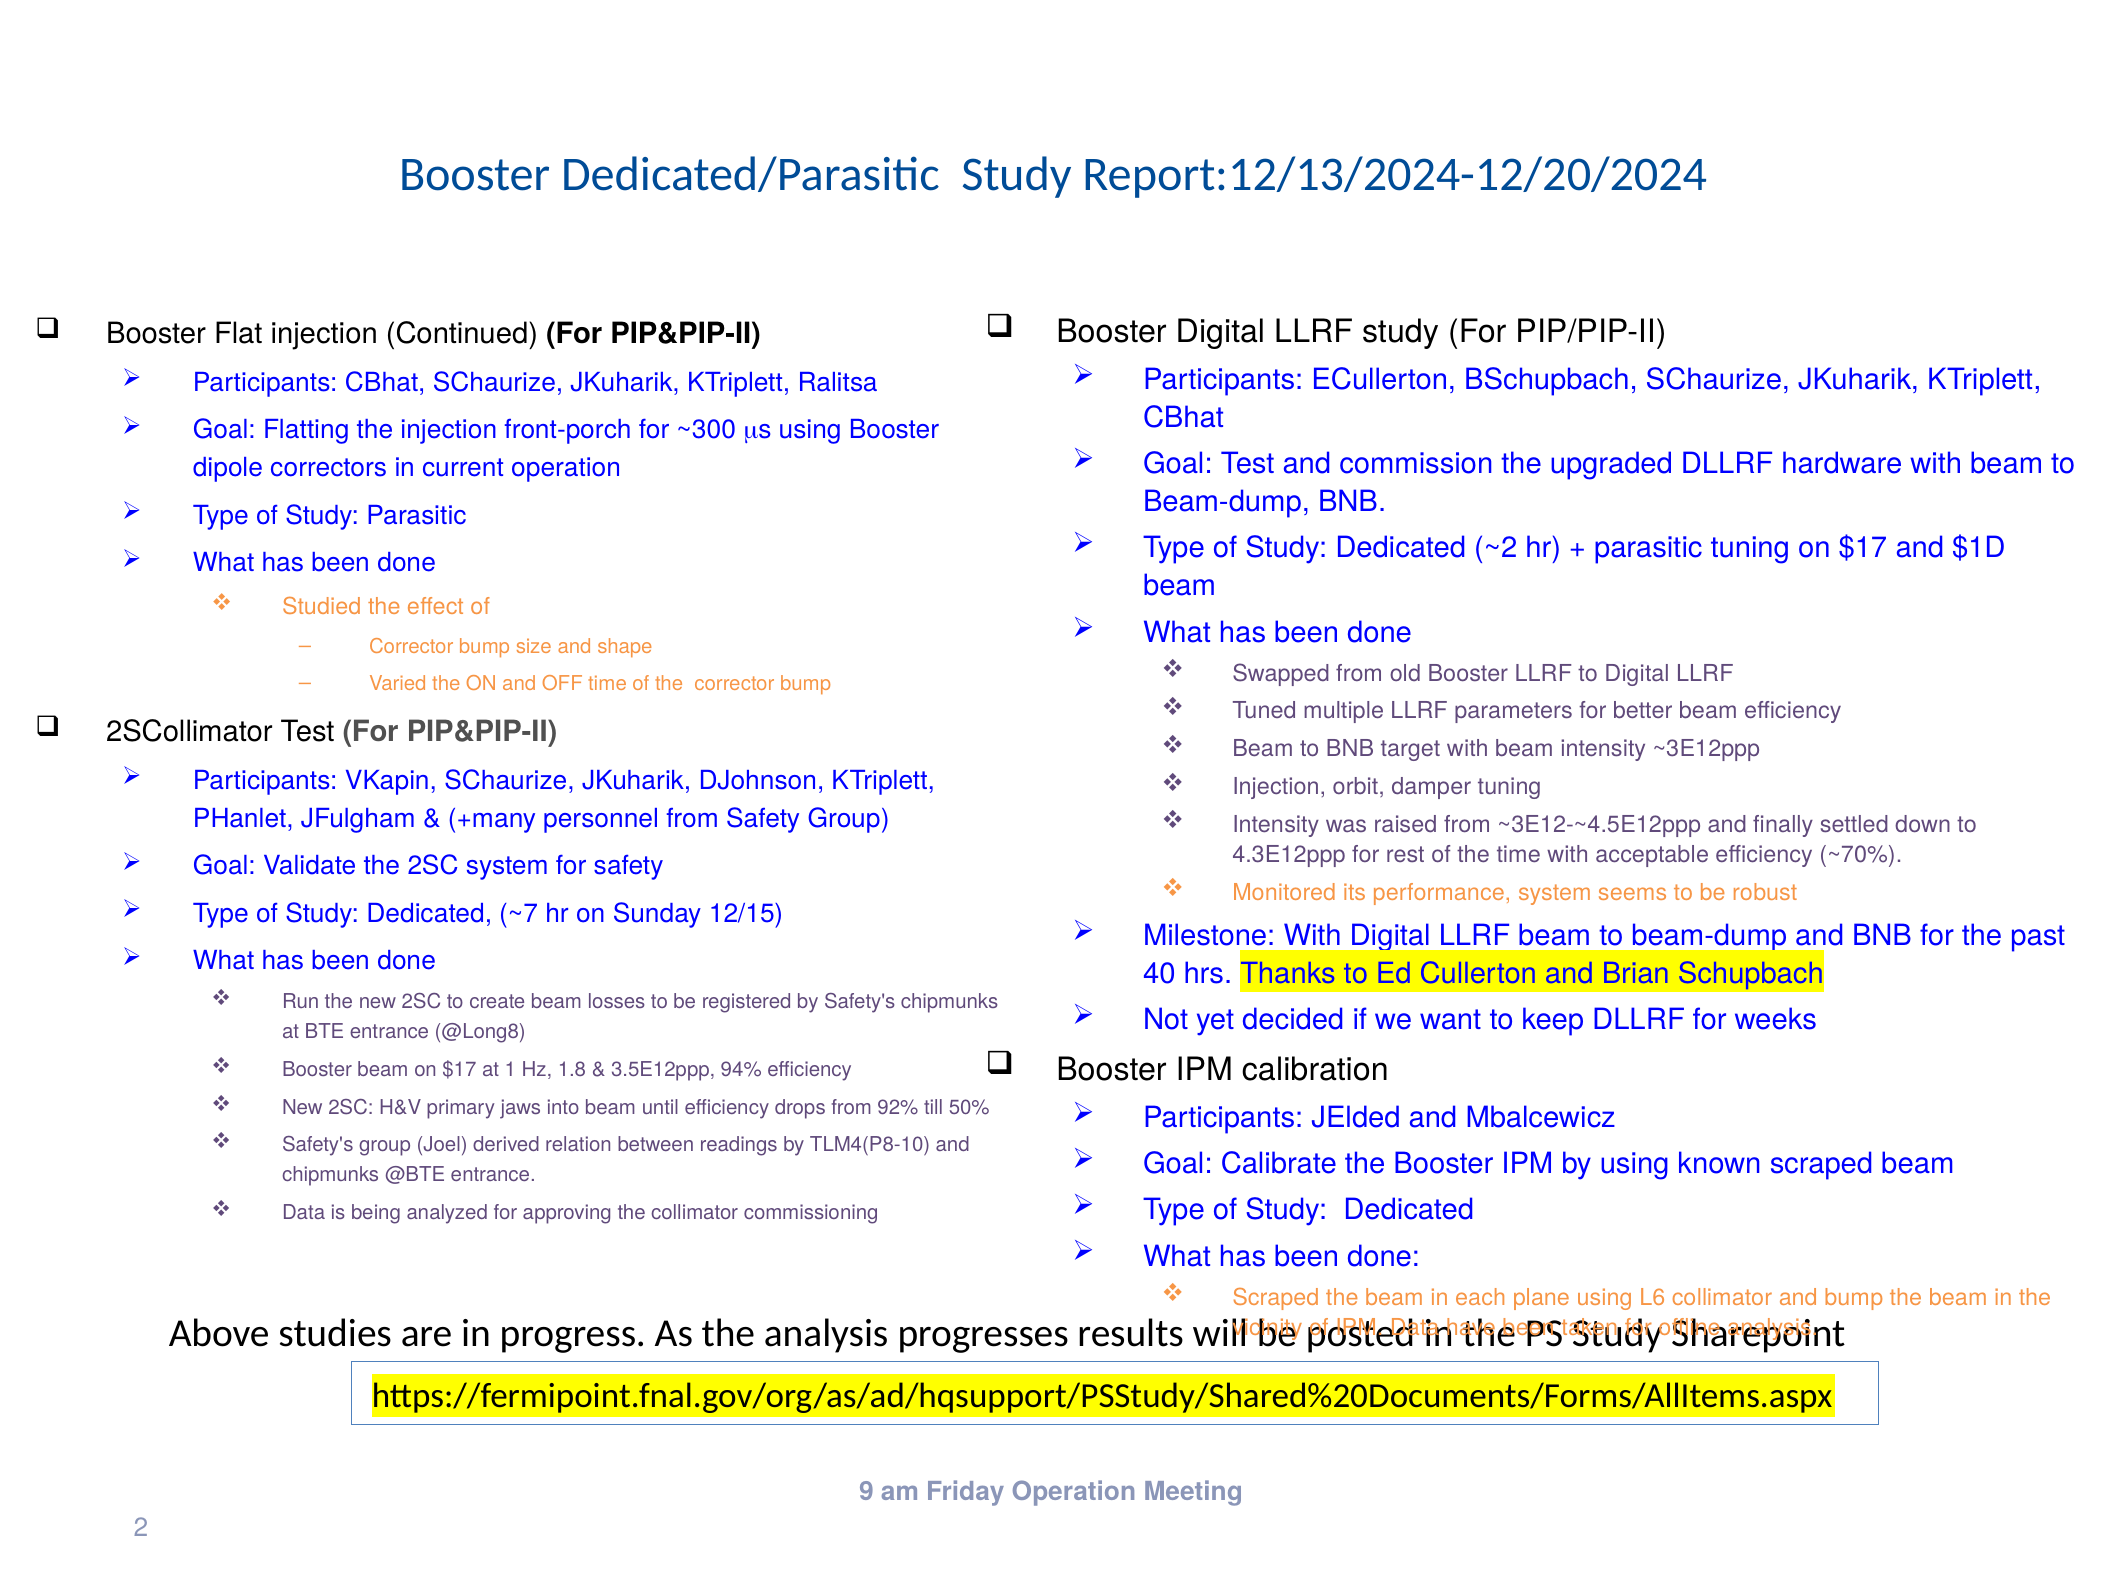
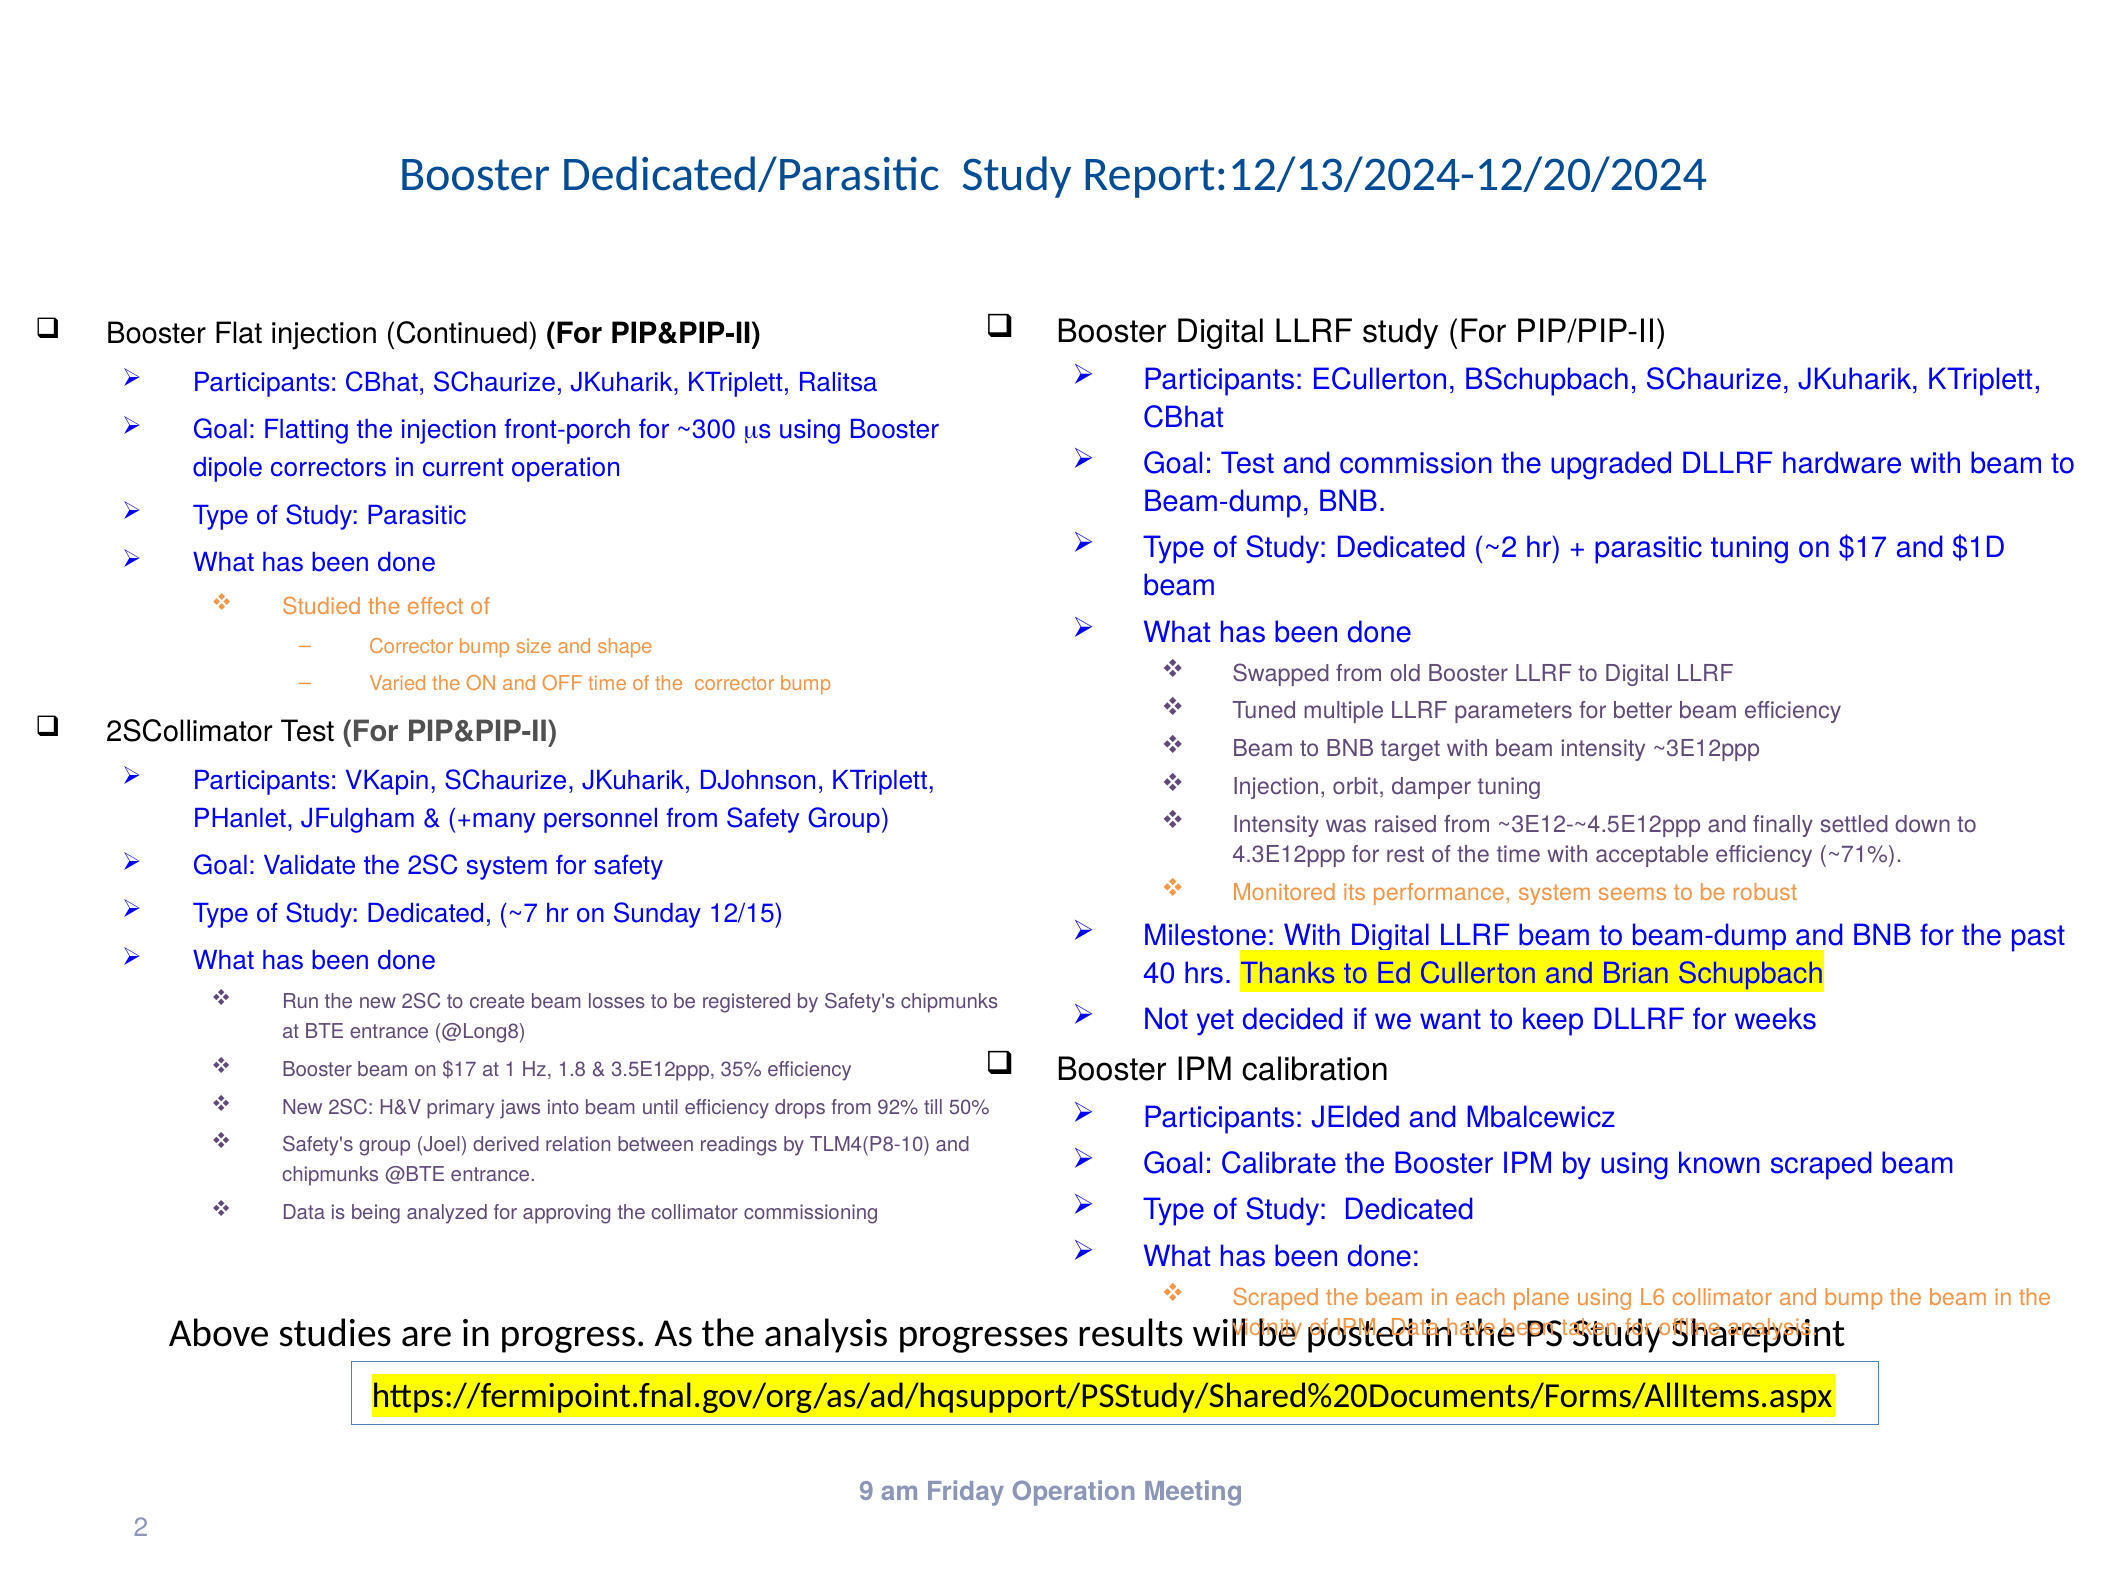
~70%: ~70% -> ~71%
94%: 94% -> 35%
